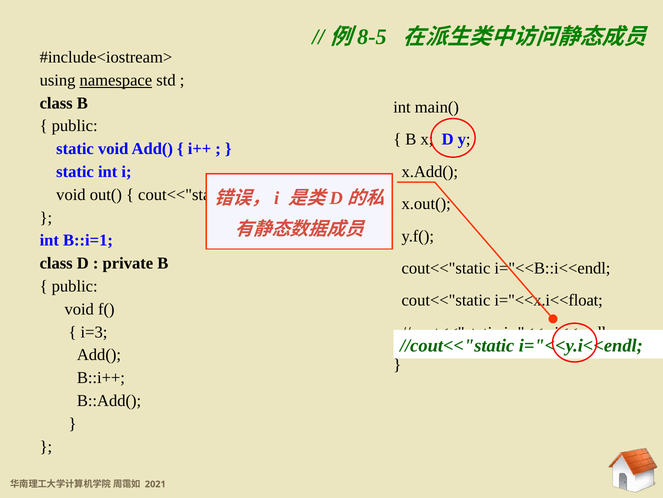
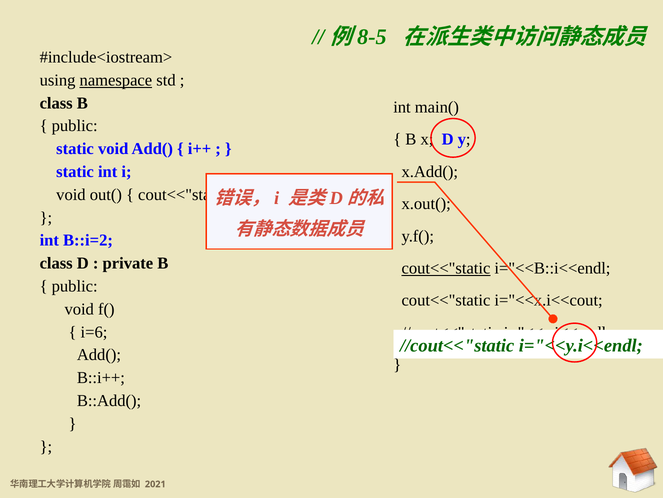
B::i=1: B::i=1 -> B::i=2
cout<<"static at (446, 268) underline: none -> present
i="<<x.i<<float: i="<<x.i<<float -> i="<<x.i<<cout
i=3: i=3 -> i=6
